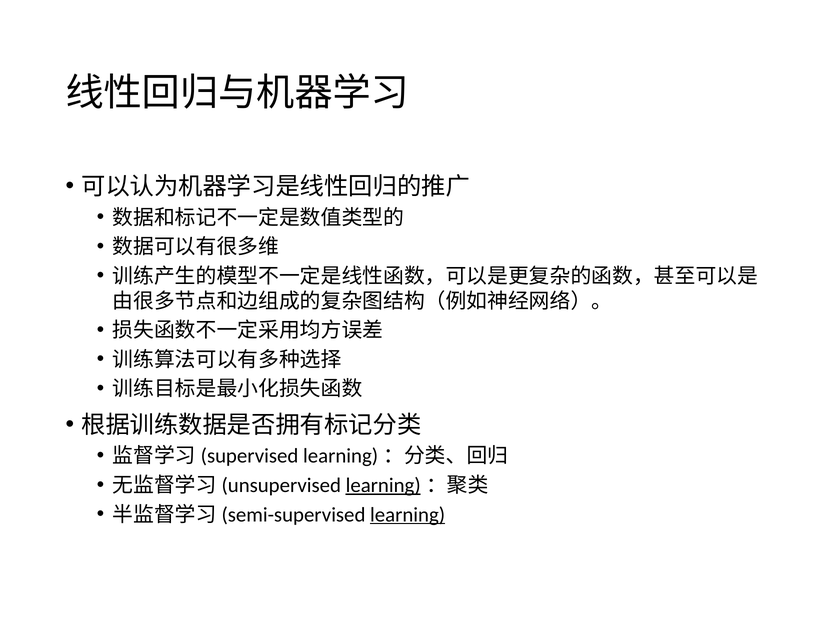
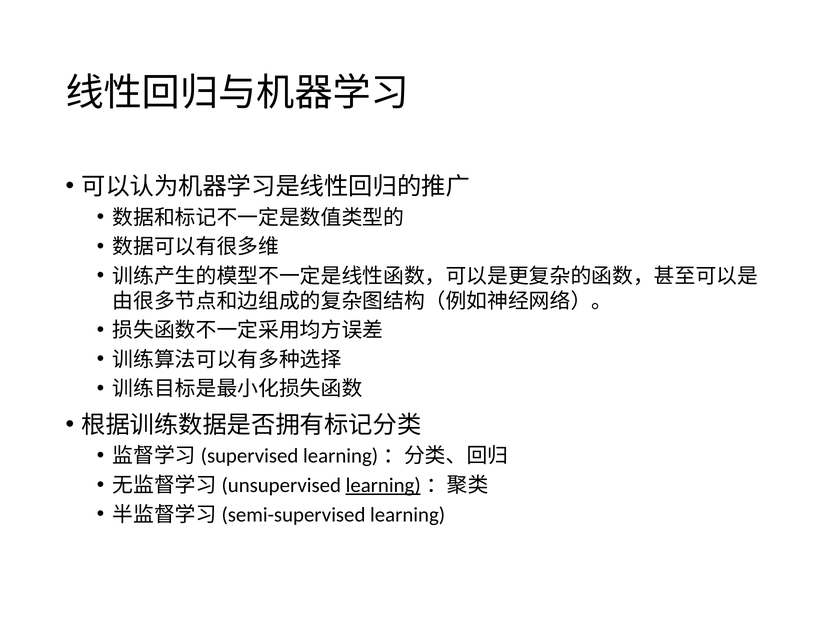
learning at (408, 515) underline: present -> none
